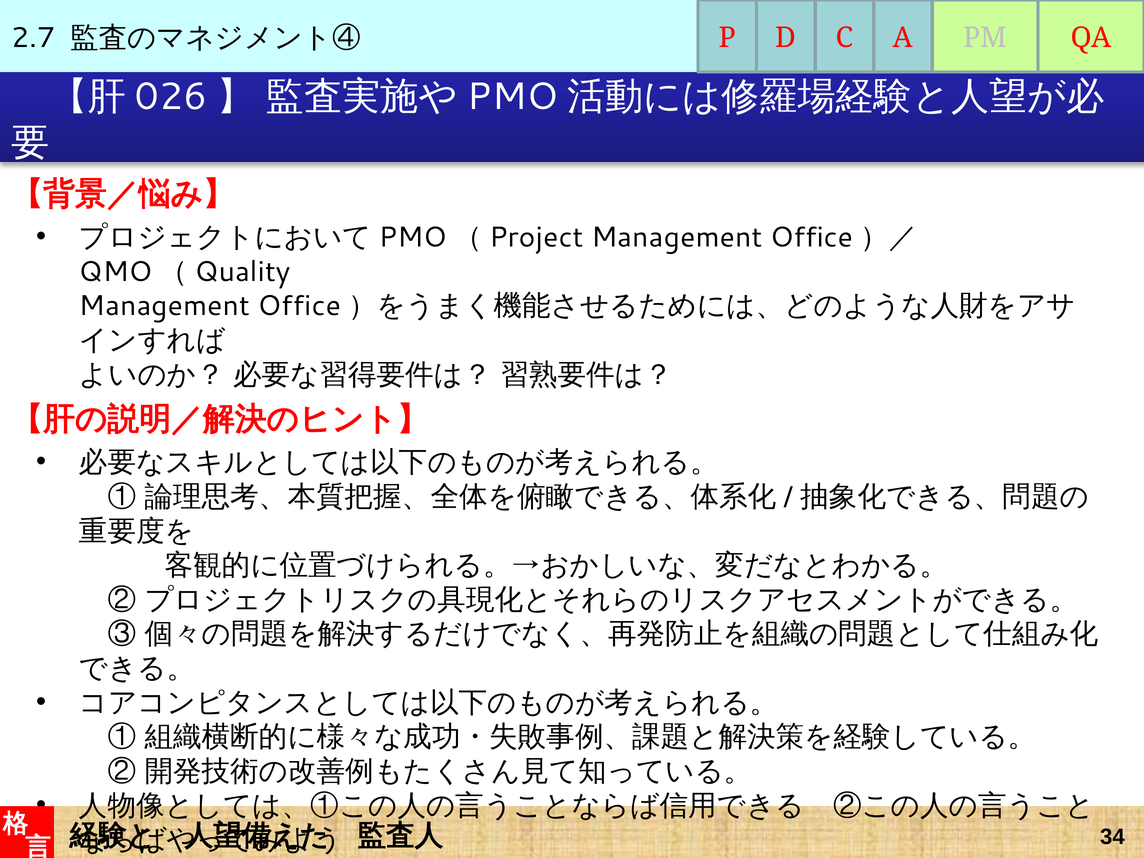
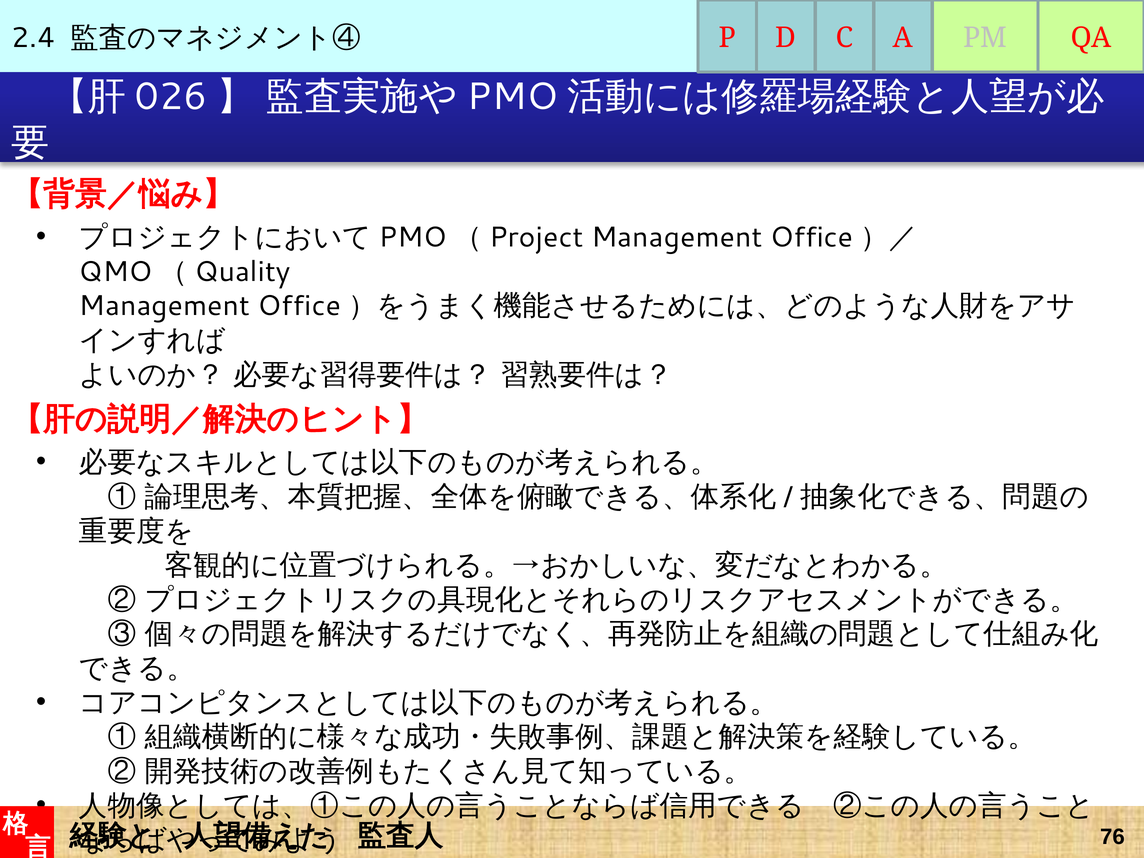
2.7: 2.7 -> 2.4
34: 34 -> 76
